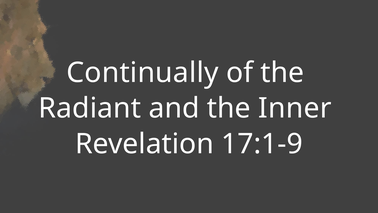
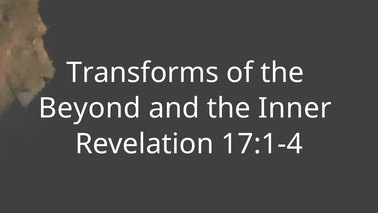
Continually: Continually -> Transforms
Radiant: Radiant -> Beyond
17:1-9: 17:1-9 -> 17:1-4
